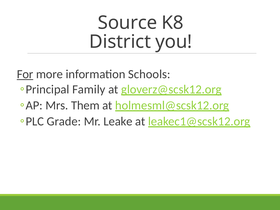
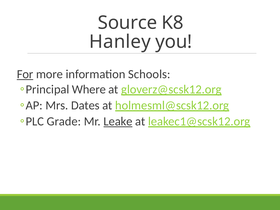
District: District -> Hanley
Family: Family -> Where
Them: Them -> Dates
Leake underline: none -> present
